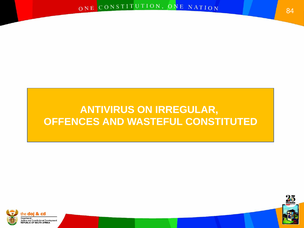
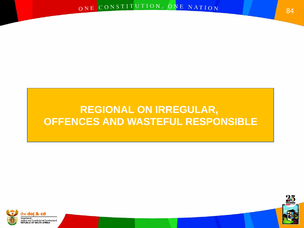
ANTIVIRUS: ANTIVIRUS -> REGIONAL
CONSTITUTED: CONSTITUTED -> RESPONSIBLE
